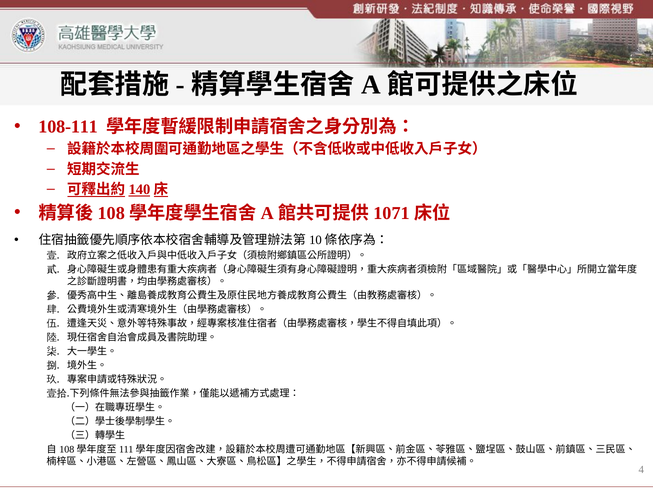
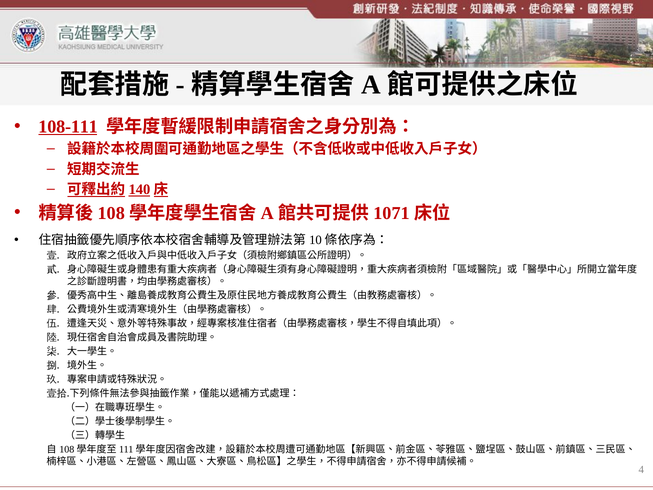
108-111 underline: none -> present
